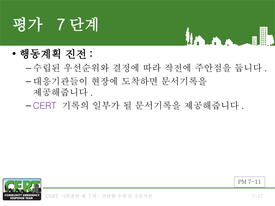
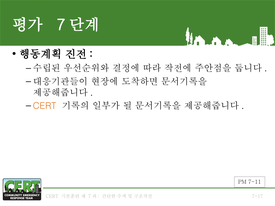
CERT at (45, 106) colour: purple -> orange
